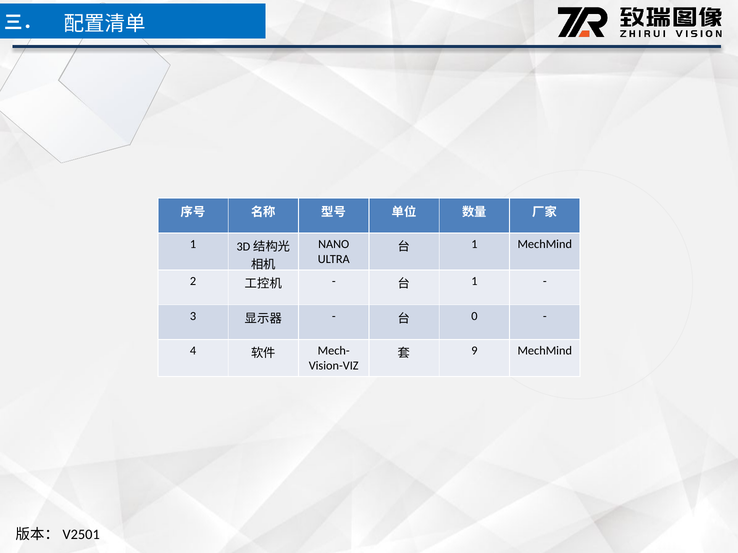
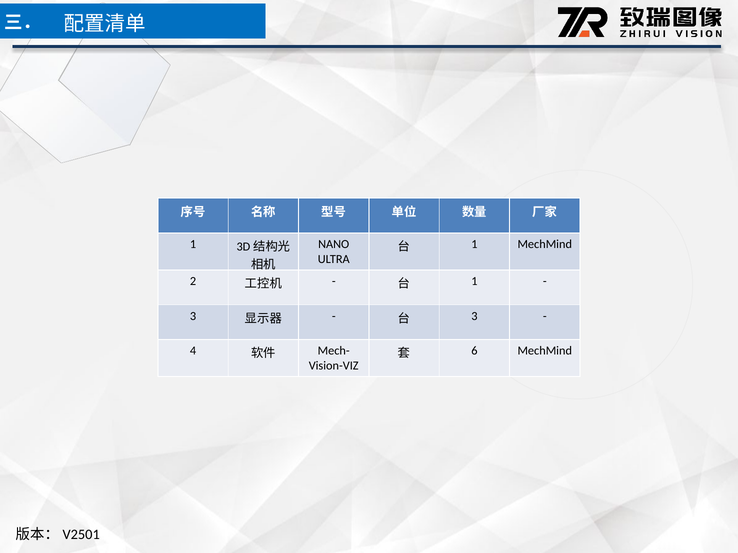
0 at (474, 316): 0 -> 3
9: 9 -> 6
